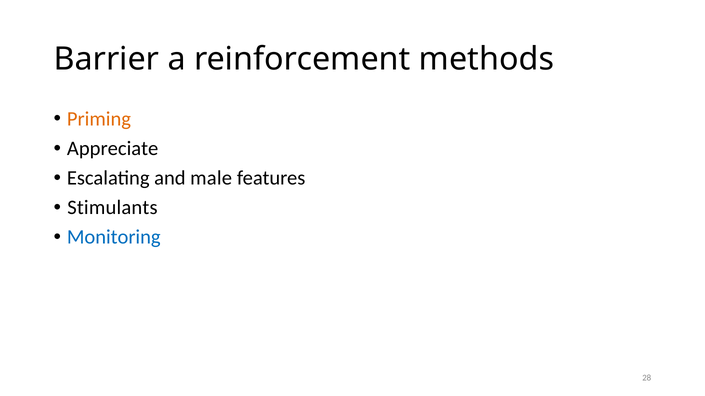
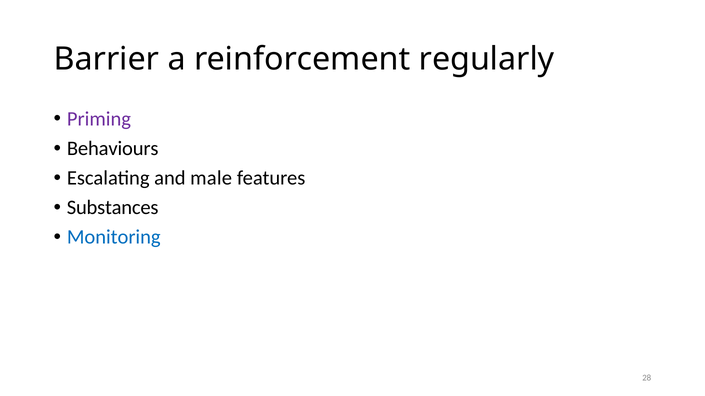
methods: methods -> regularly
Priming colour: orange -> purple
Appreciate: Appreciate -> Behaviours
Stimulants: Stimulants -> Substances
